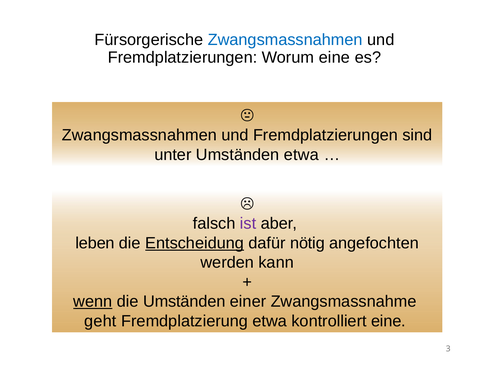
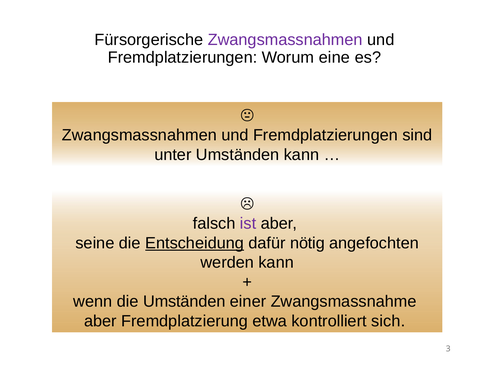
Zwangsmassnahmen at (285, 40) colour: blue -> purple
Umständen etwa: etwa -> kann
leben: leben -> seine
wenn underline: present -> none
geht at (100, 322): geht -> aber
kontrolliert eine: eine -> sich
